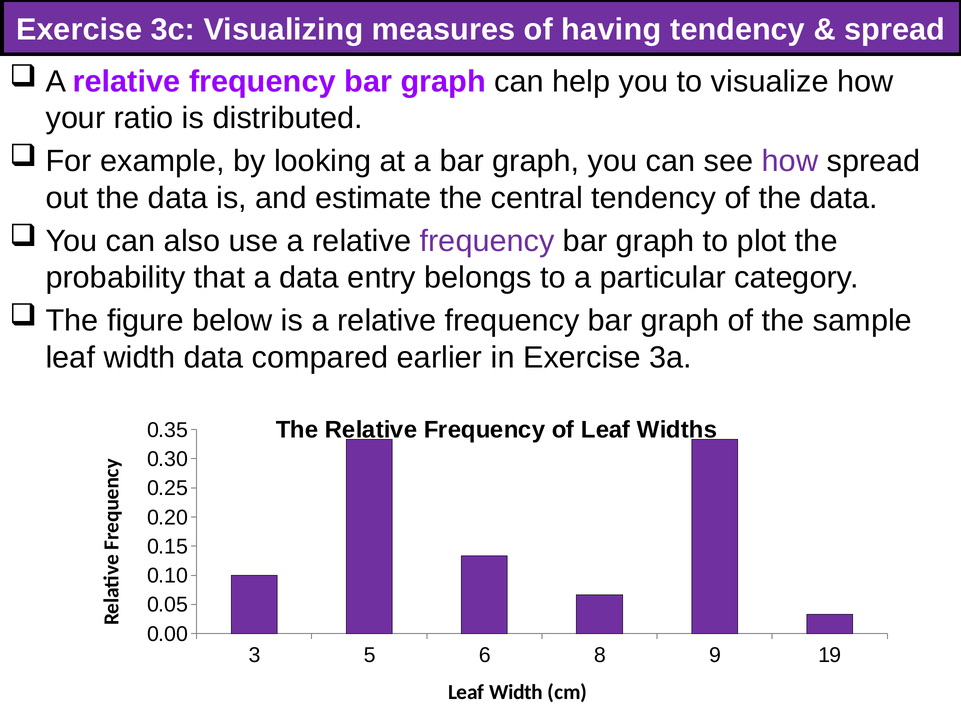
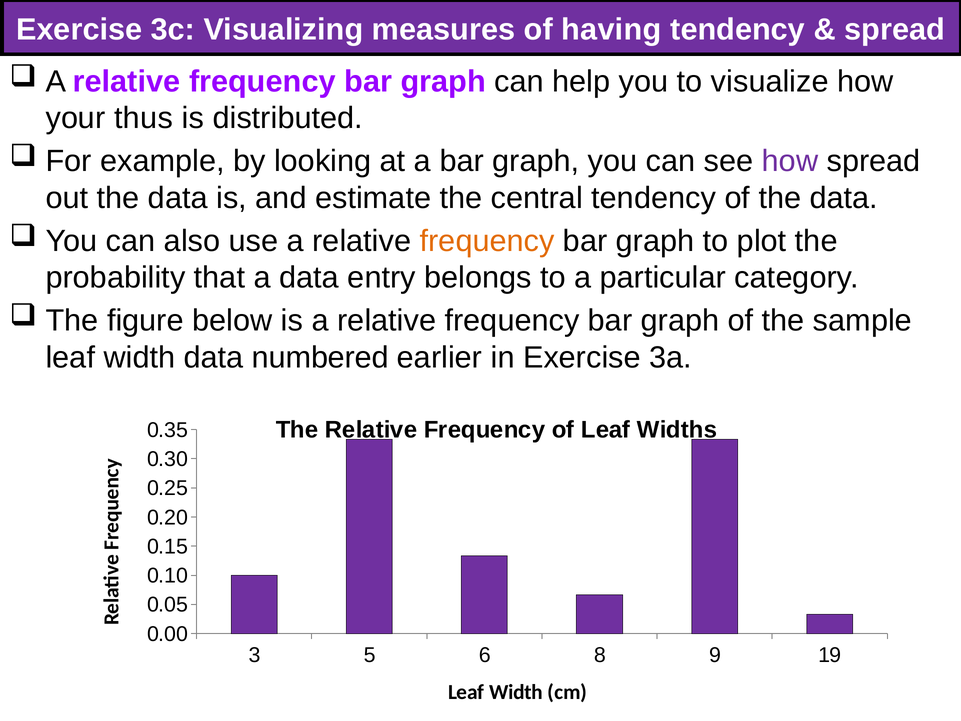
ratio: ratio -> thus
frequency at (487, 241) colour: purple -> orange
compared: compared -> numbered
